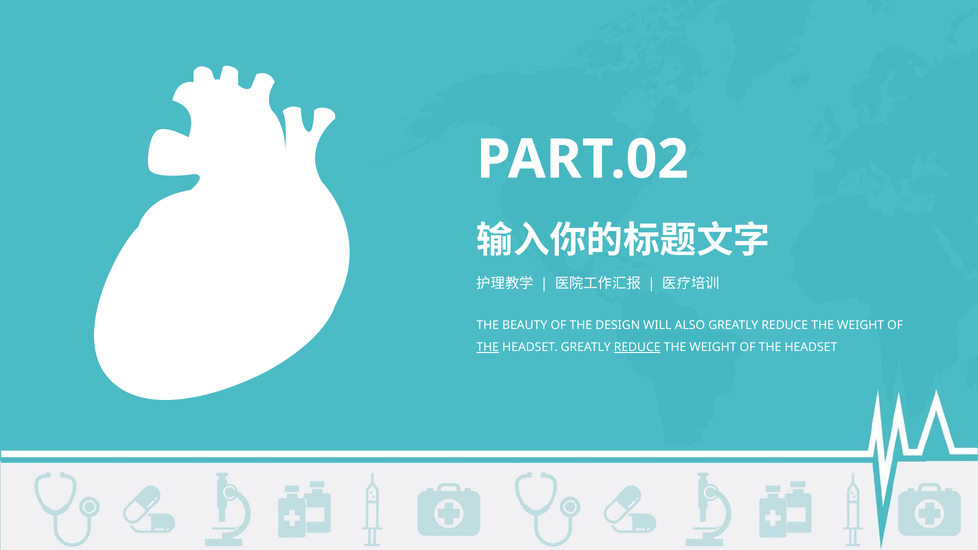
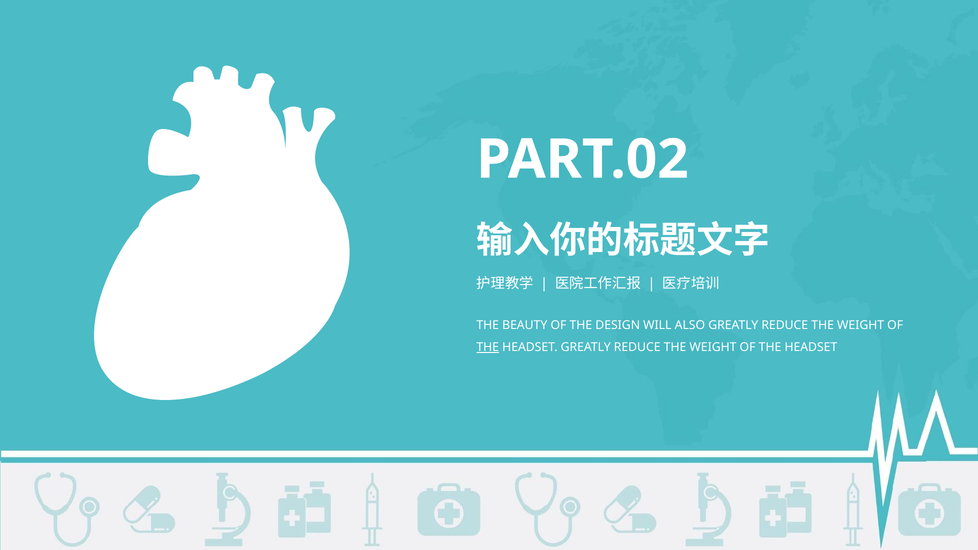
REDUCE at (637, 347) underline: present -> none
